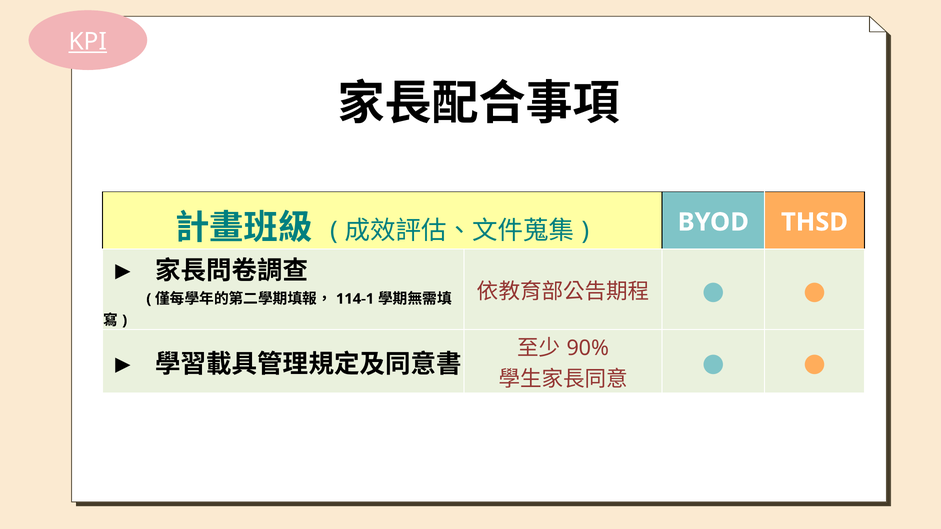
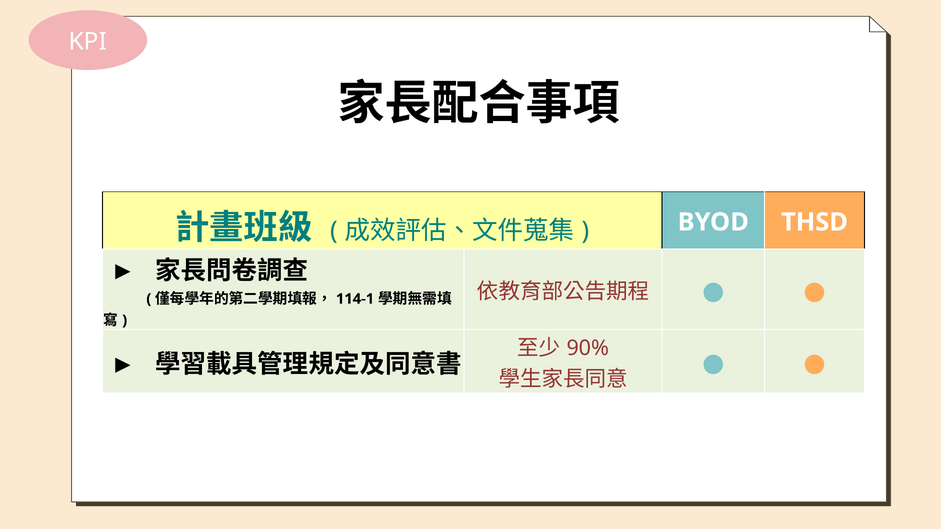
KPI underline: present -> none
